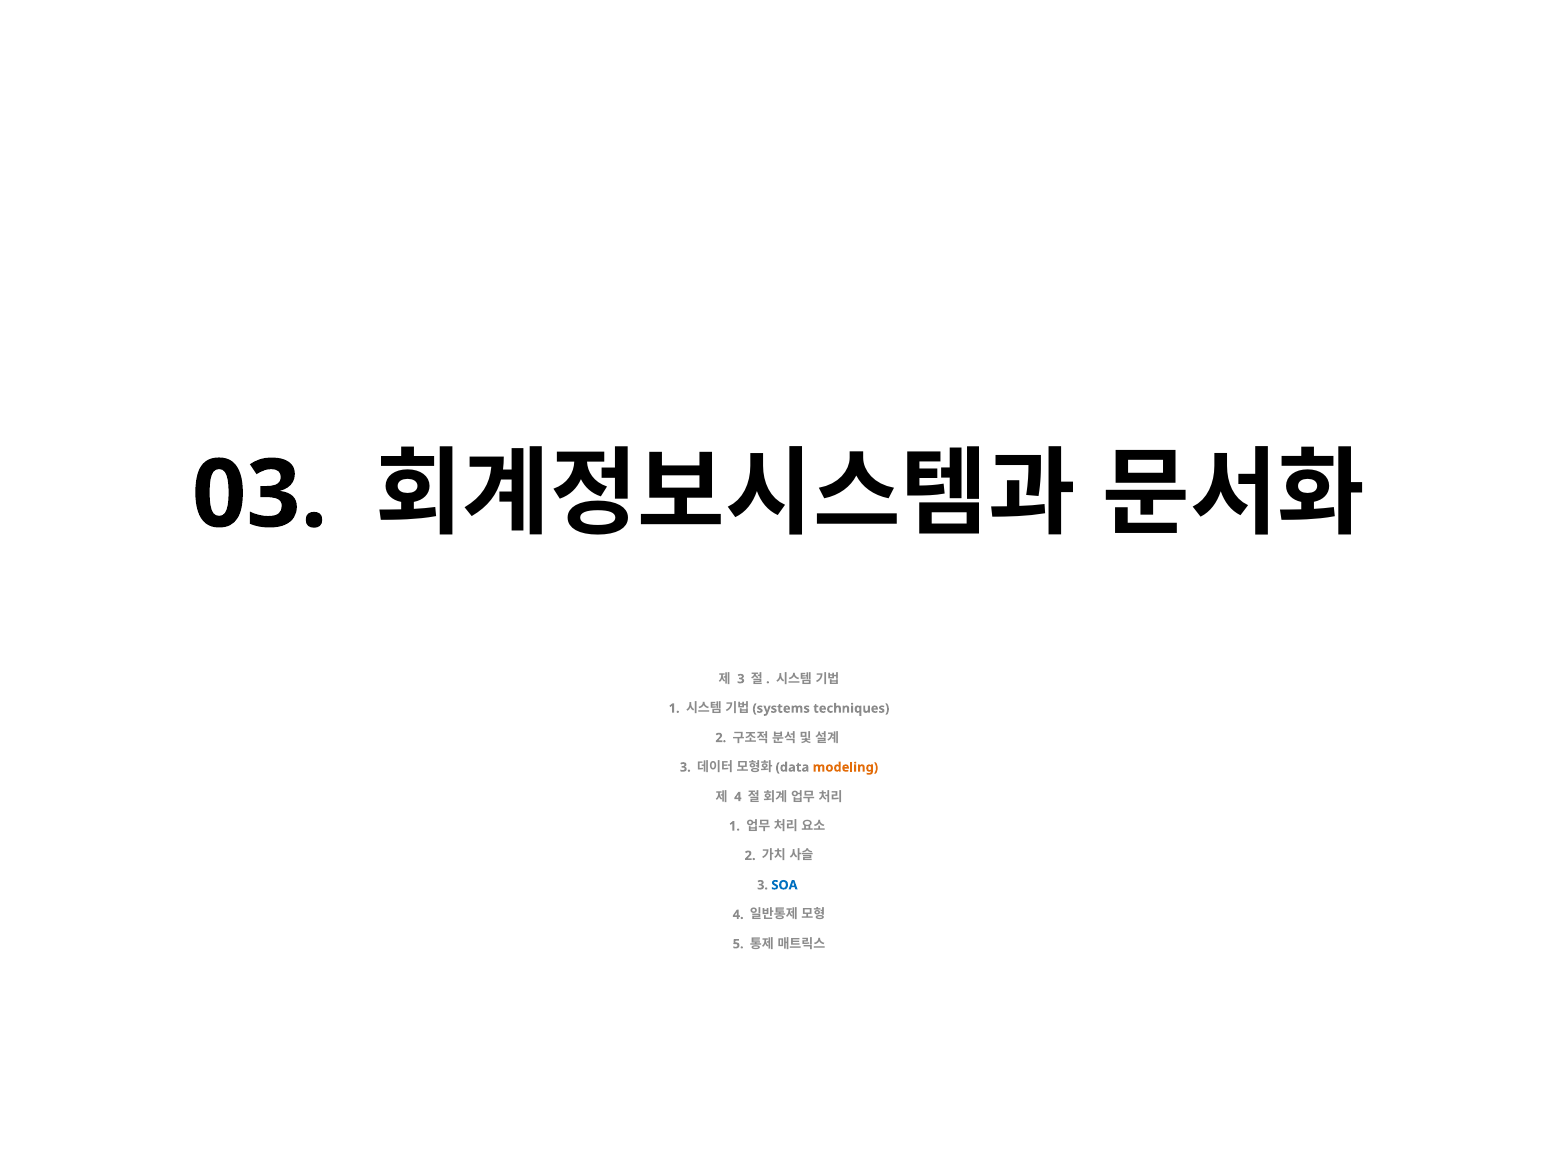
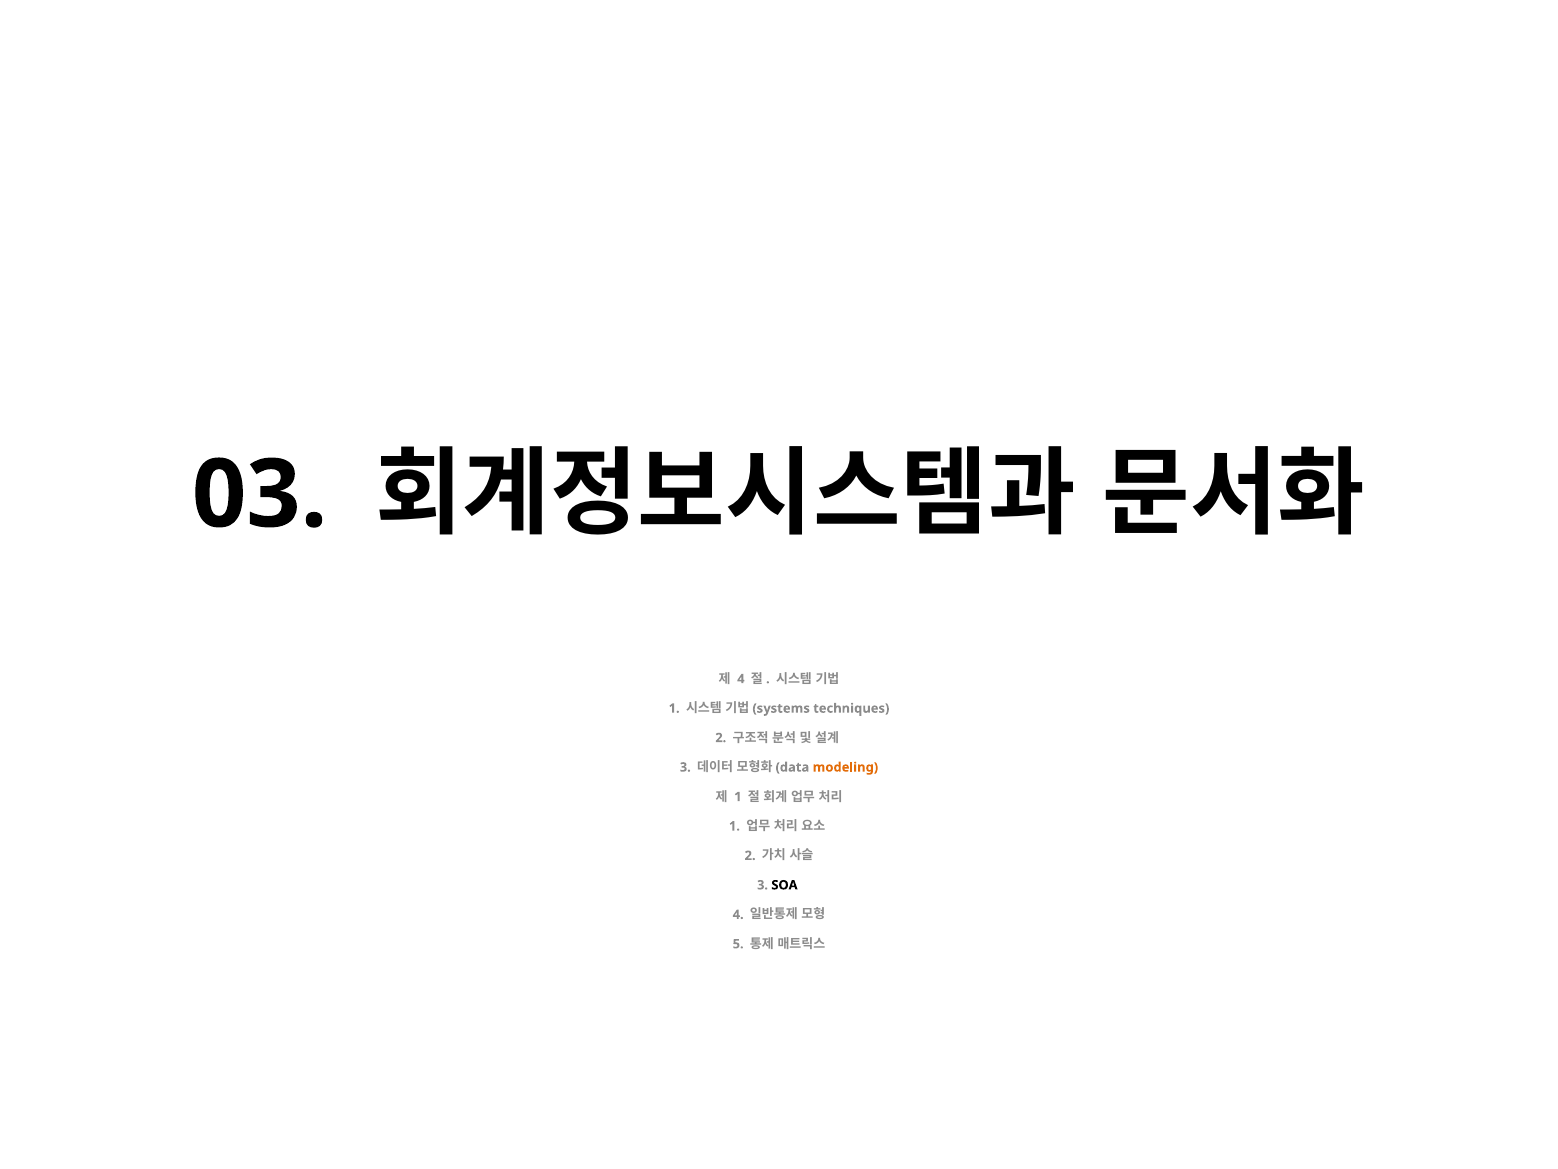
3 at (741, 679): 3 -> 4
4 at (738, 796): 4 -> 1
SOA colour: blue -> black
